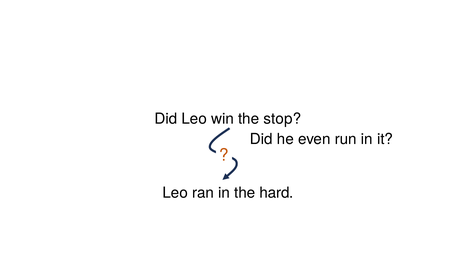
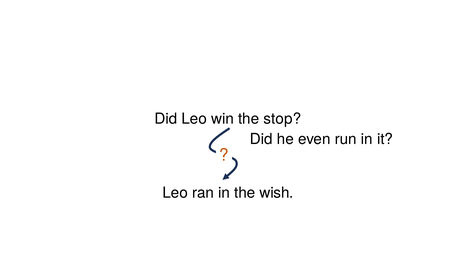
hard: hard -> wish
